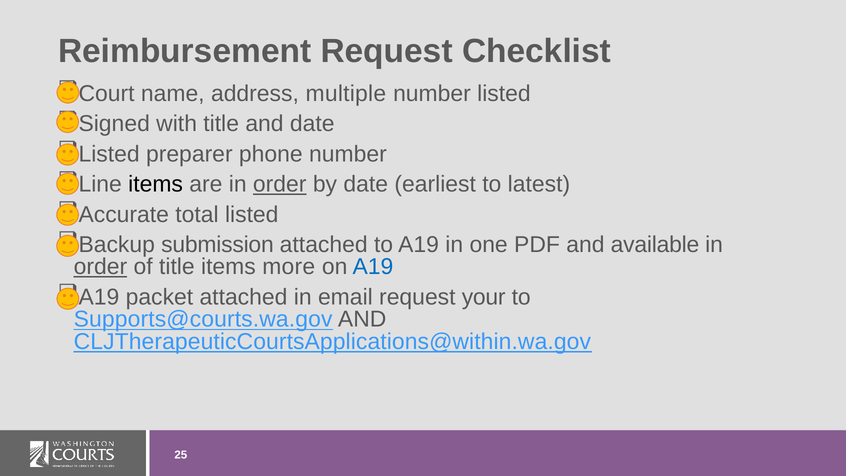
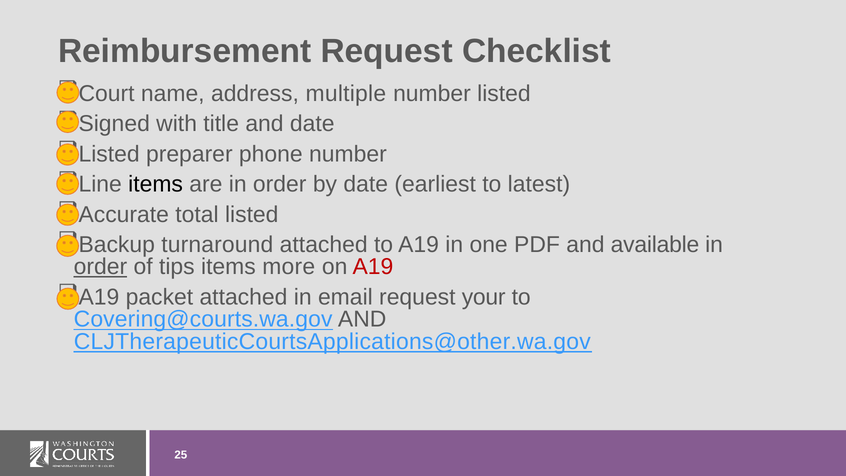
order at (280, 184) underline: present -> none
submission: submission -> turnaround
of title: title -> tips
A19 at (373, 267) colour: blue -> red
Supports@courts.wa.gov: Supports@courts.wa.gov -> Covering@courts.wa.gov
CLJTherapeuticCourtsApplications@within.wa.gov: CLJTherapeuticCourtsApplications@within.wa.gov -> CLJTherapeuticCourtsApplications@other.wa.gov
